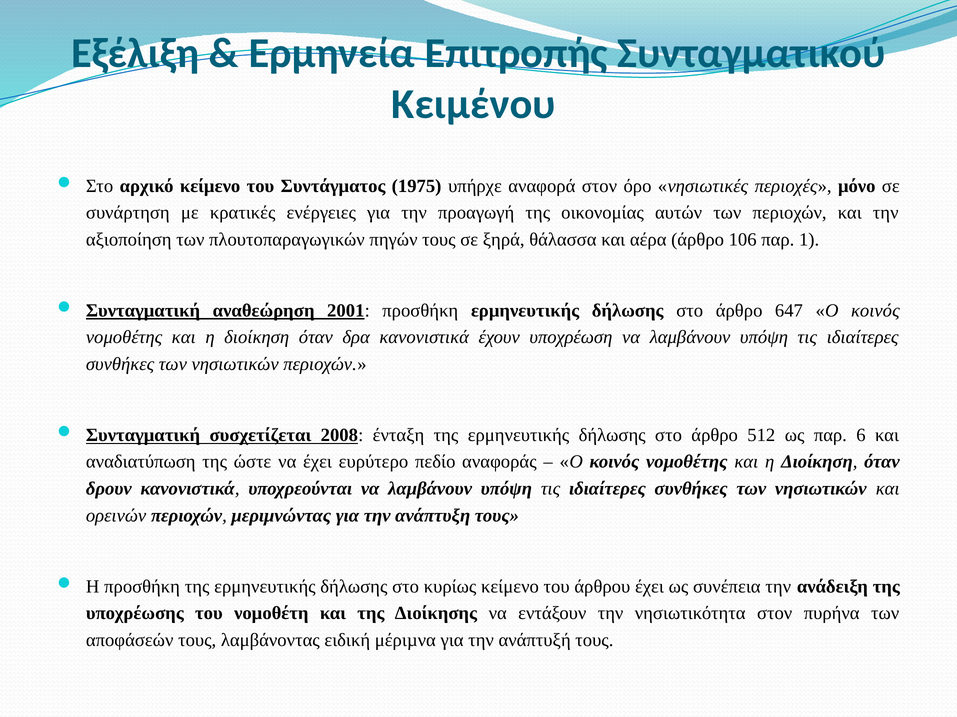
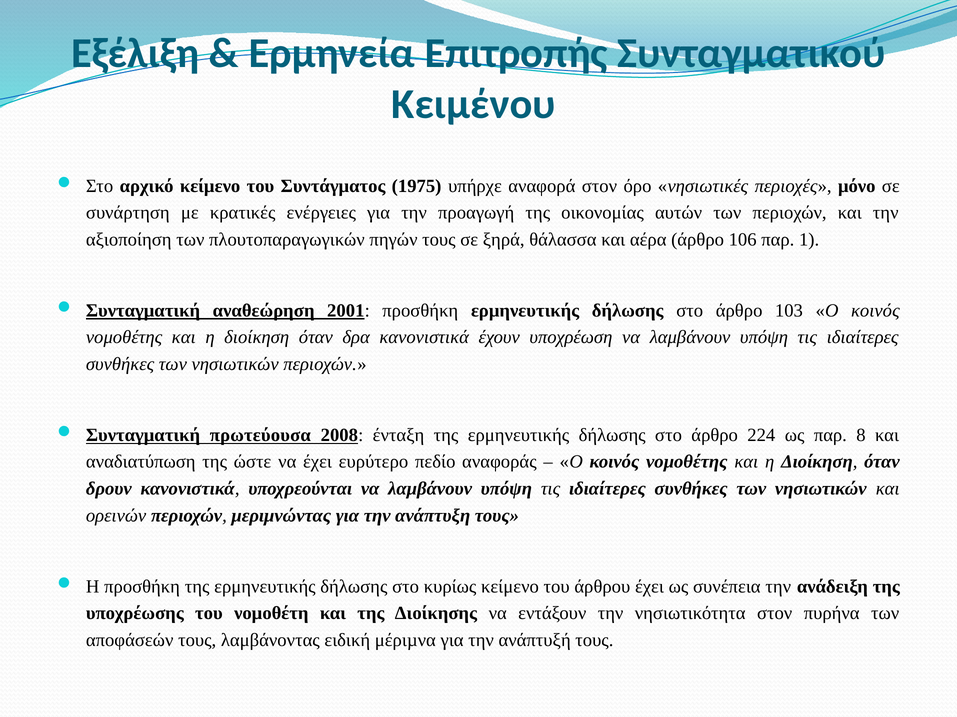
647: 647 -> 103
συσχετίζεται: συσχετίζεται -> πρωτεύουσα
512: 512 -> 224
6: 6 -> 8
